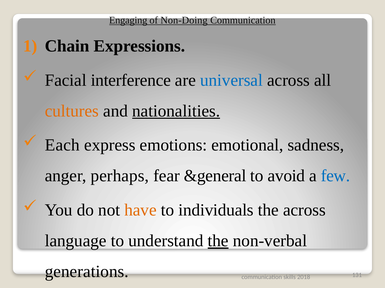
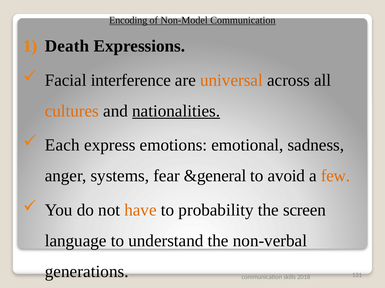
Engaging: Engaging -> Encoding
Non-Doing: Non-Doing -> Non-Model
Chain: Chain -> Death
universal colour: blue -> orange
perhaps: perhaps -> systems
few colour: blue -> orange
individuals: individuals -> probability
the across: across -> screen
the at (218, 241) underline: present -> none
